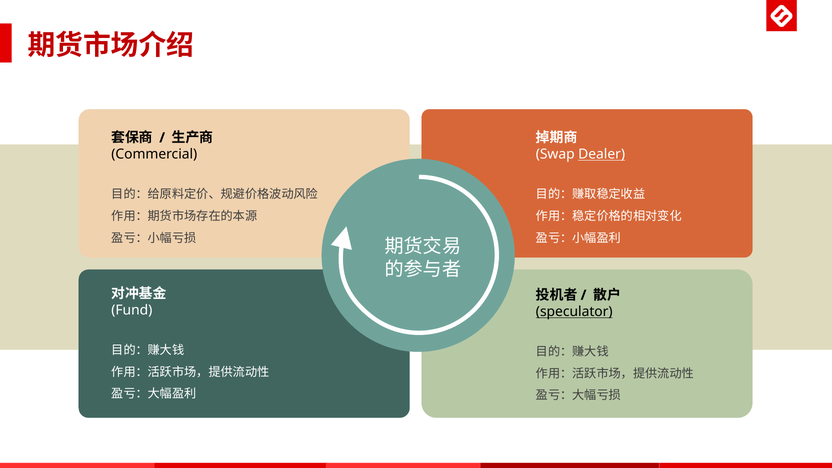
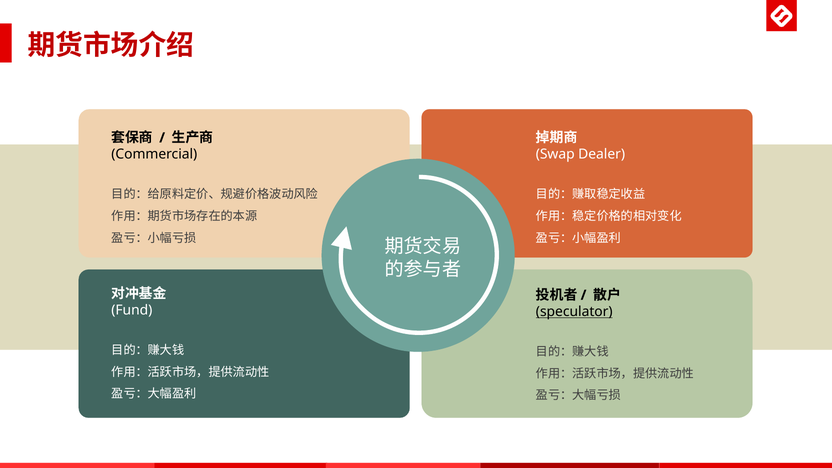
Dealer underline: present -> none
